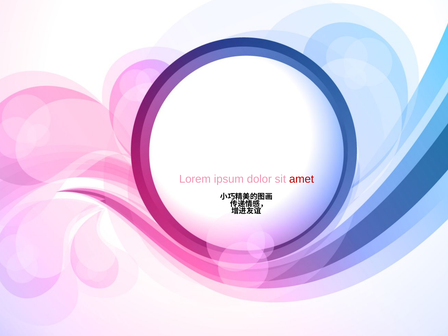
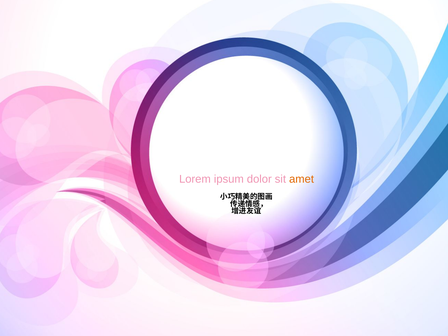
amet colour: red -> orange
